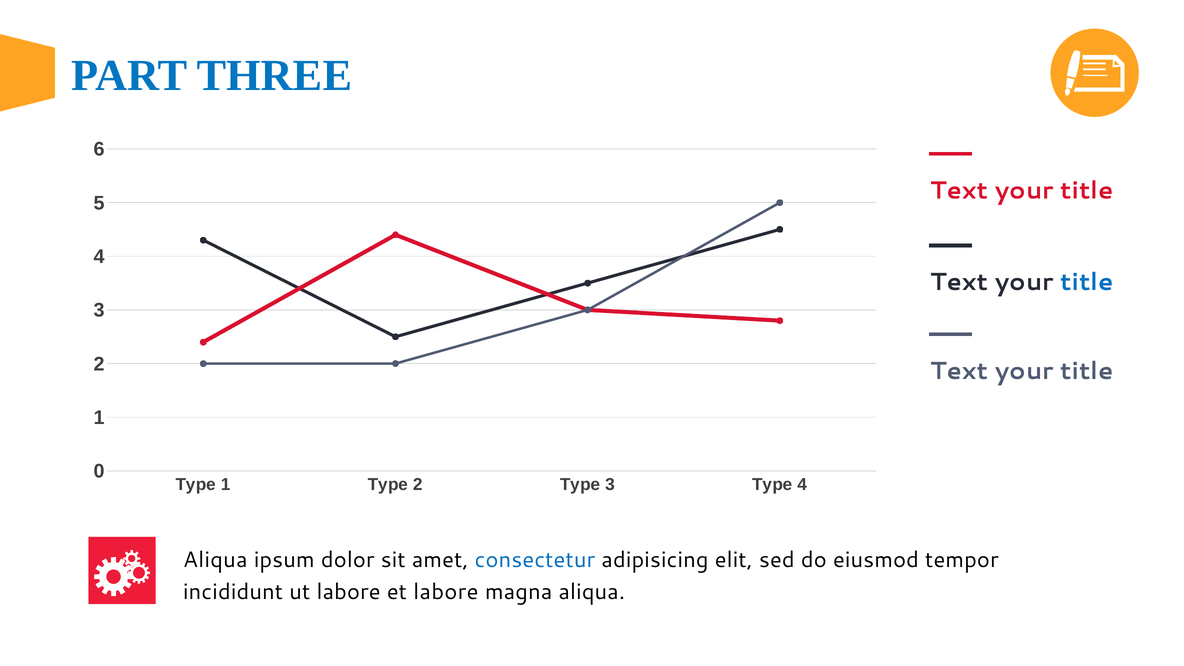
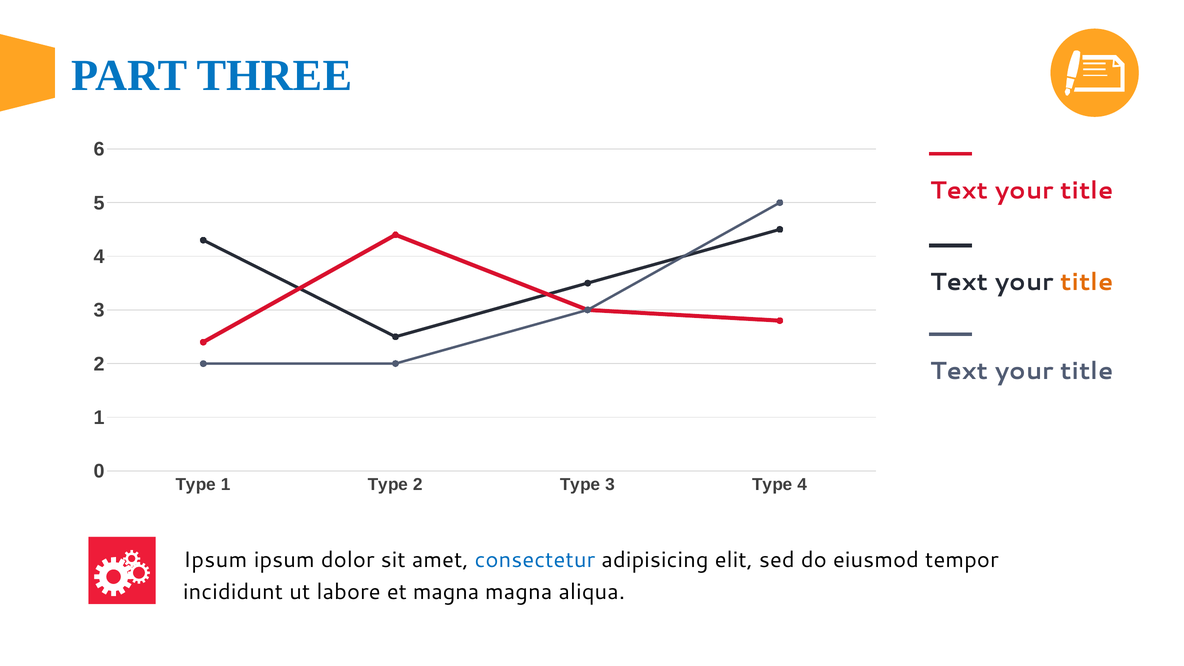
title at (1087, 282) colour: blue -> orange
Aliqua at (215, 560): Aliqua -> Ipsum
et labore: labore -> magna
